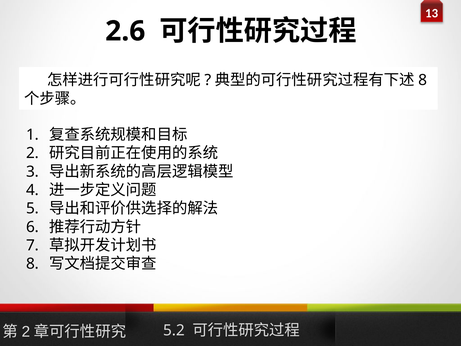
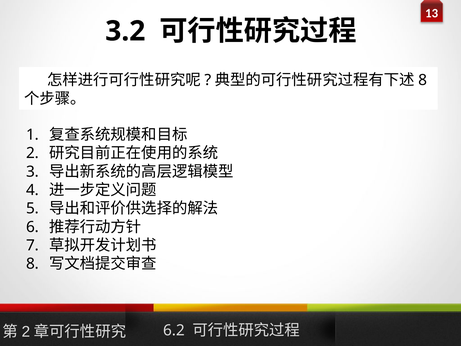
2.6: 2.6 -> 3.2
5.2: 5.2 -> 6.2
